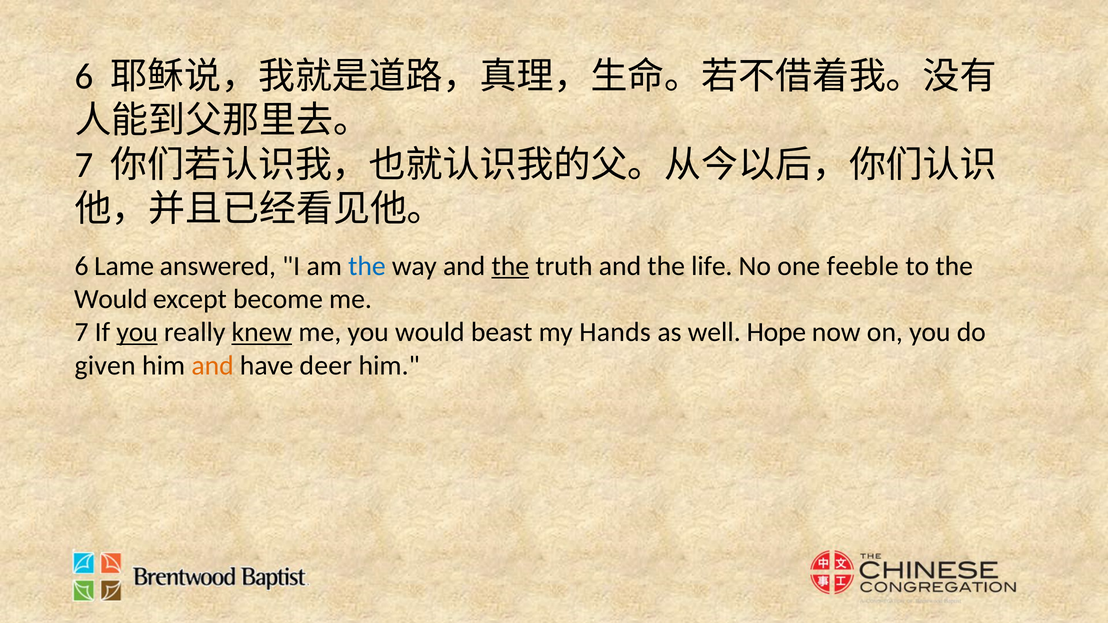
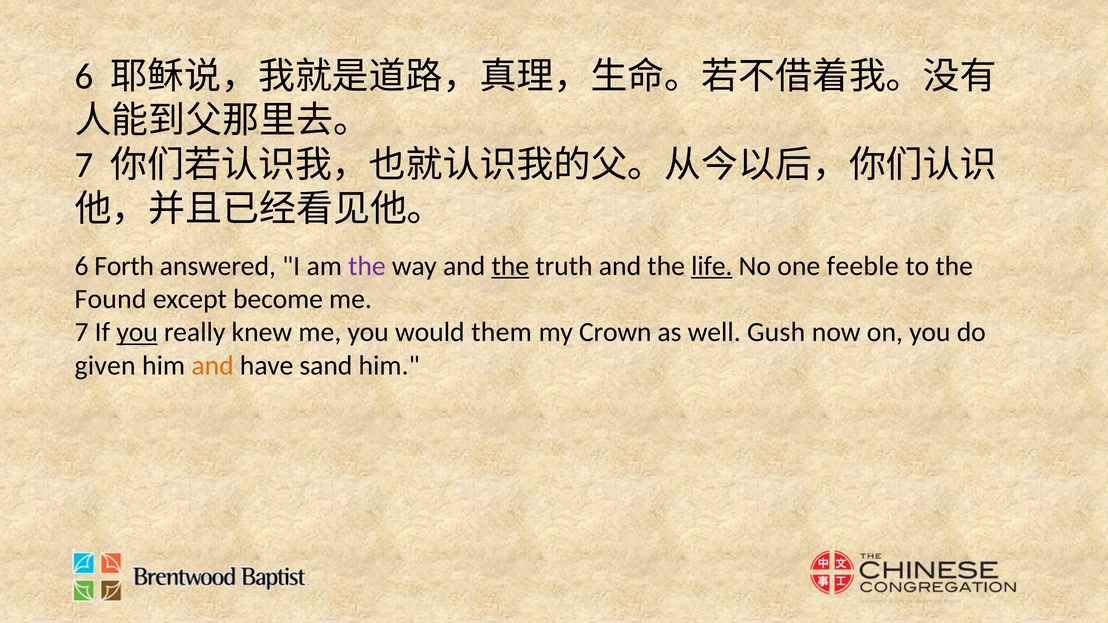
Lame: Lame -> Forth
the at (367, 266) colour: blue -> purple
life underline: none -> present
Would at (111, 299): Would -> Found
knew underline: present -> none
beast: beast -> them
Hands: Hands -> Crown
Hope: Hope -> Gush
deer: deer -> sand
